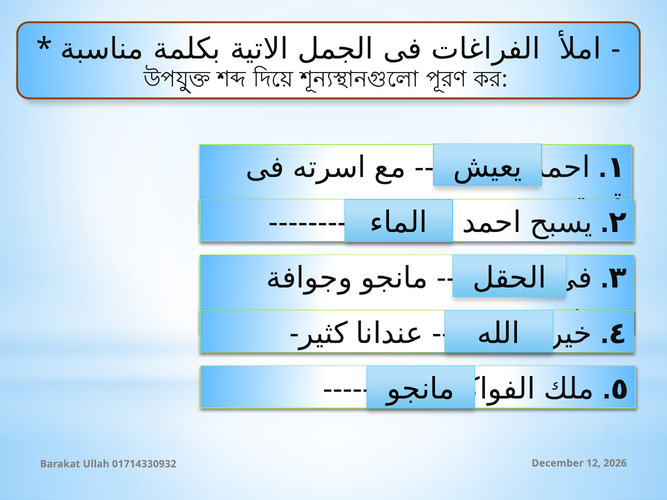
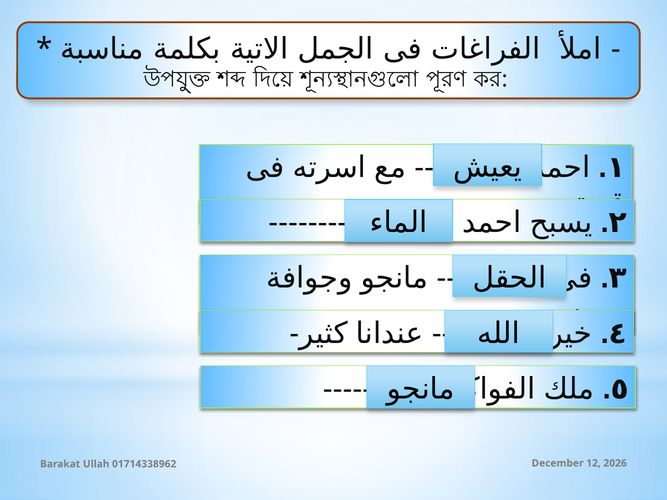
01714330932: 01714330932 -> 01714338962
